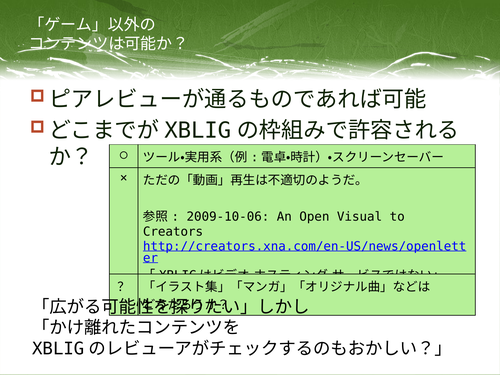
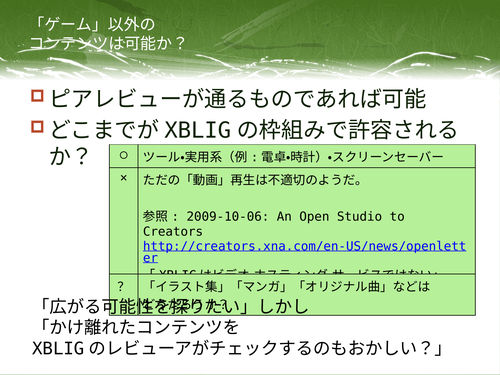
Visual: Visual -> Studio
